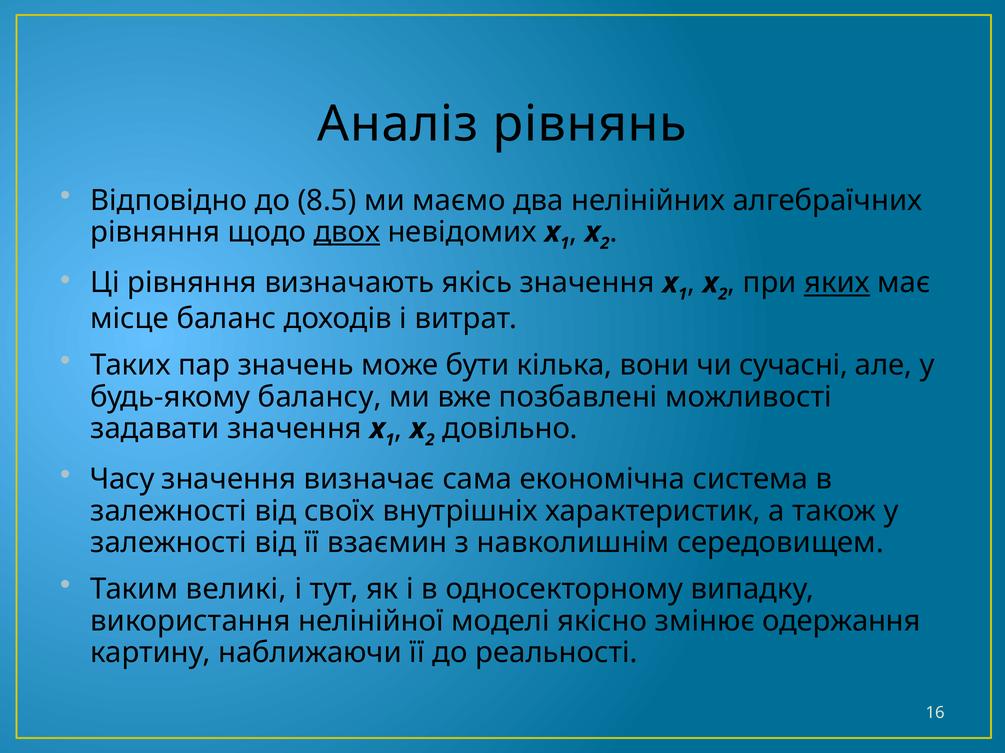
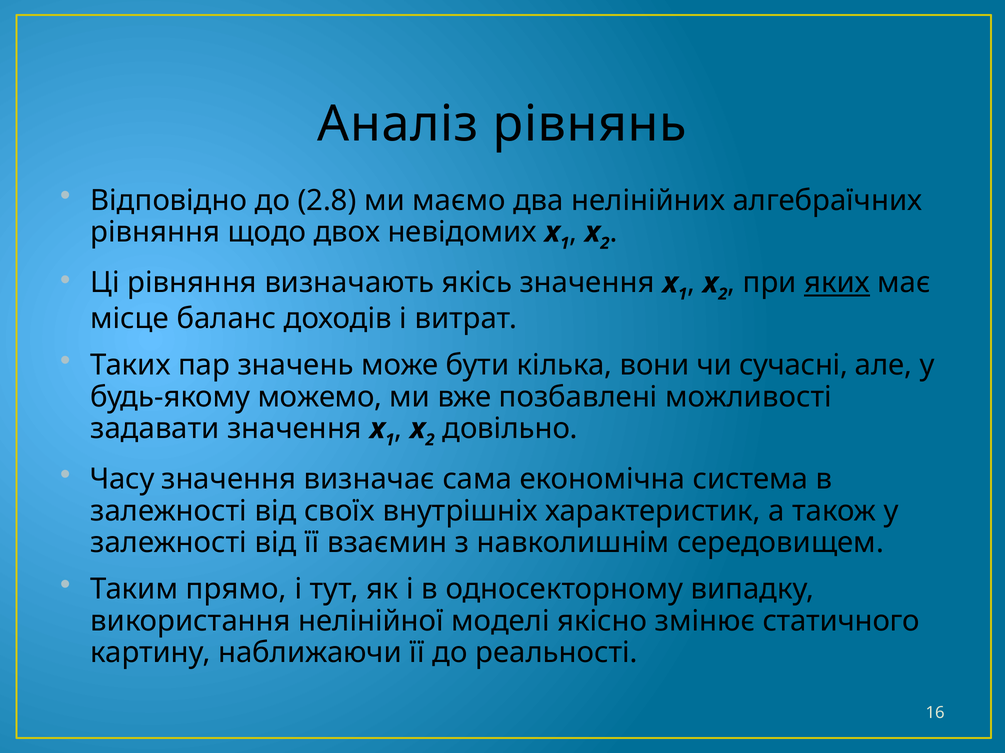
8.5: 8.5 -> 2.8
двох underline: present -> none
балансу: балансу -> можемо
великі: великі -> прямо
одержання: одержання -> статичного
